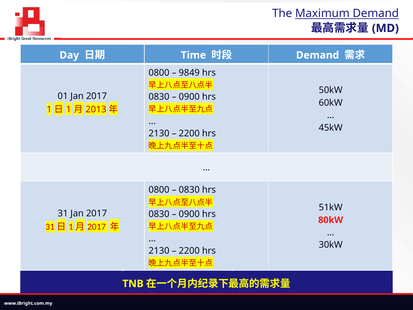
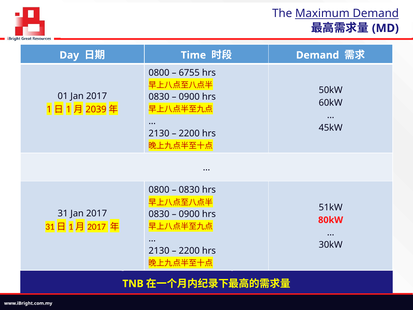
9849: 9849 -> 6755
2013: 2013 -> 2039
